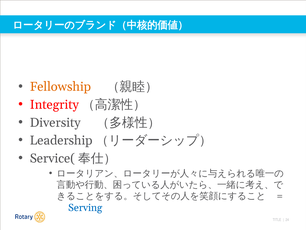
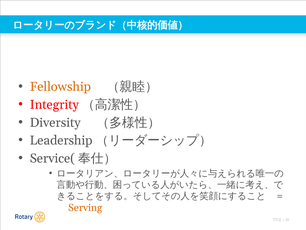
Serving colour: blue -> orange
